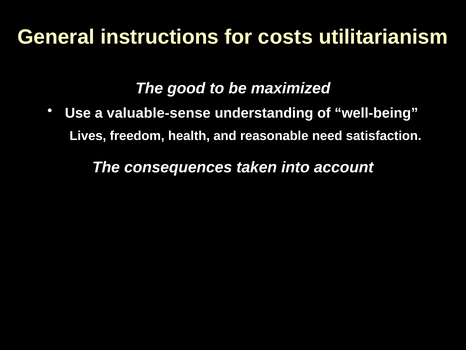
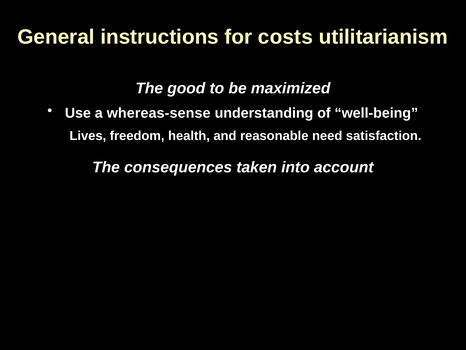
valuable-sense: valuable-sense -> whereas-sense
